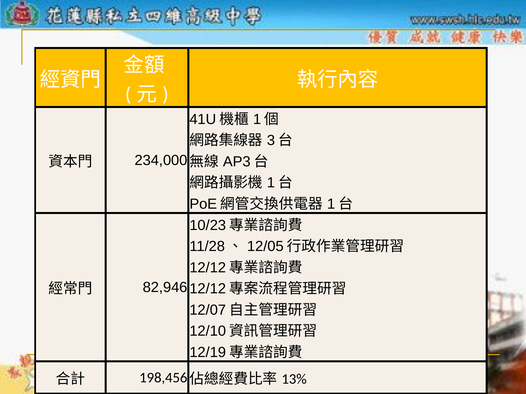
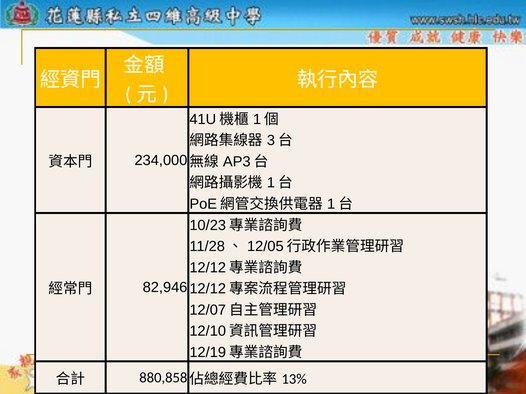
198,456: 198,456 -> 880,858
